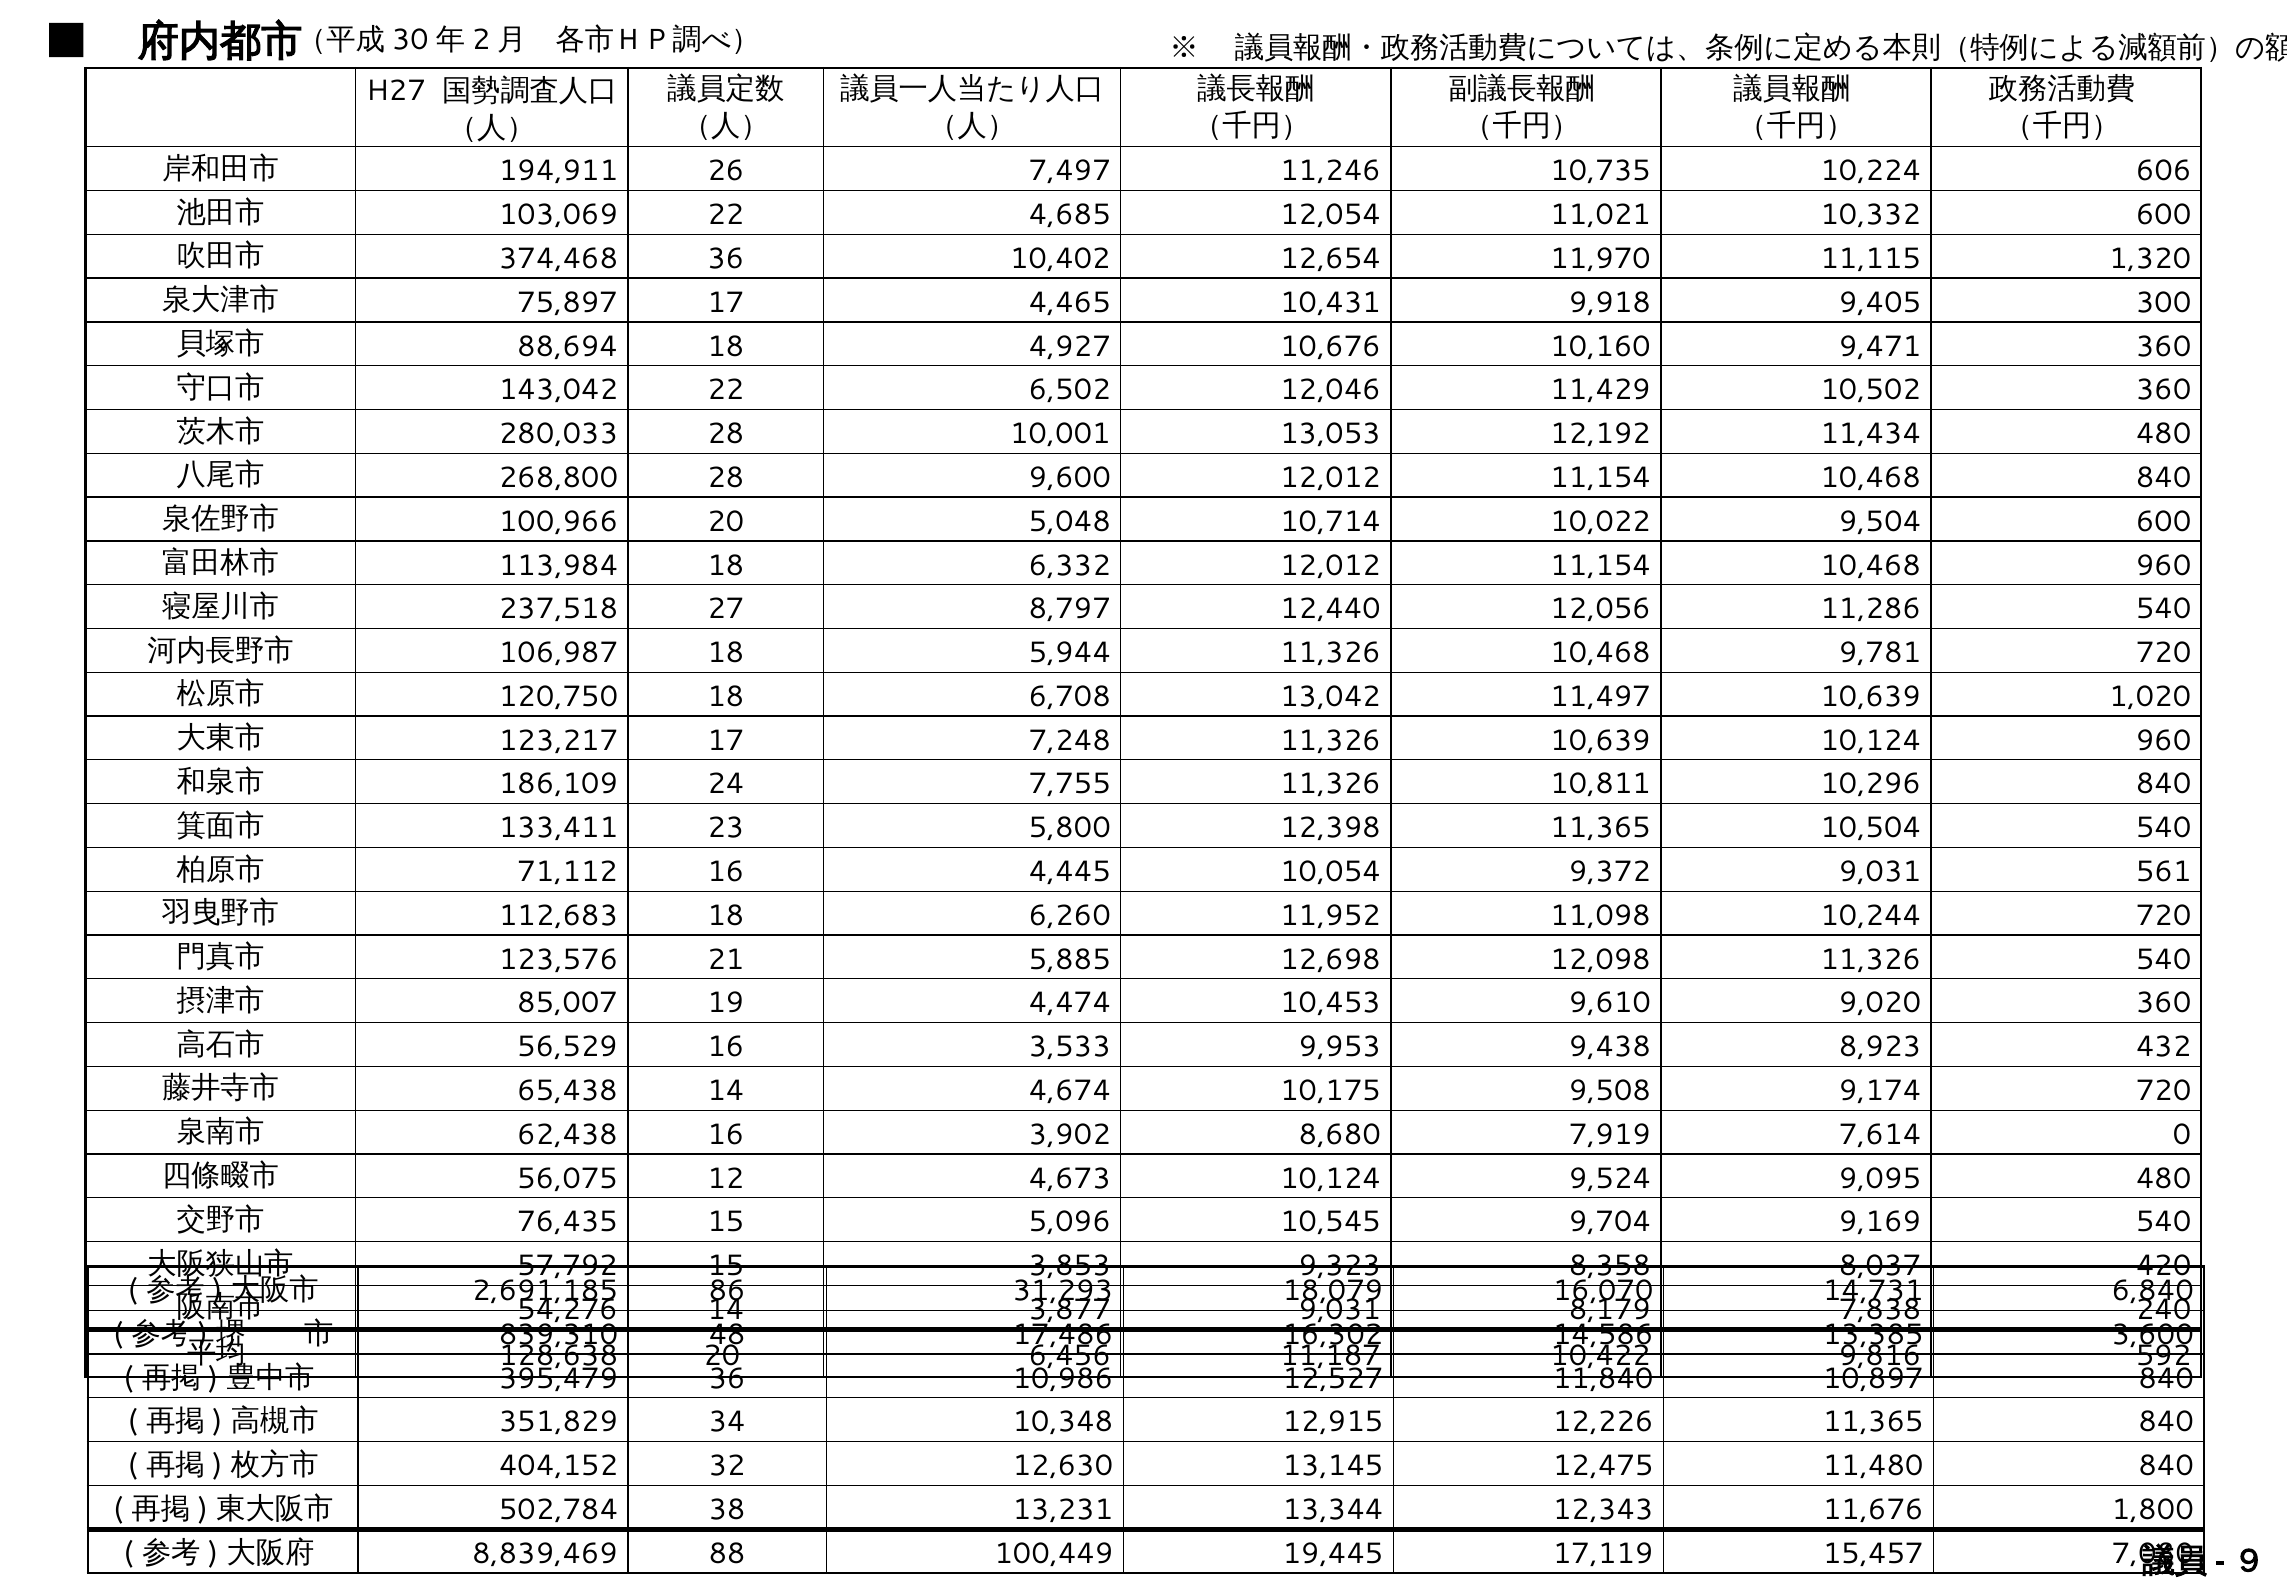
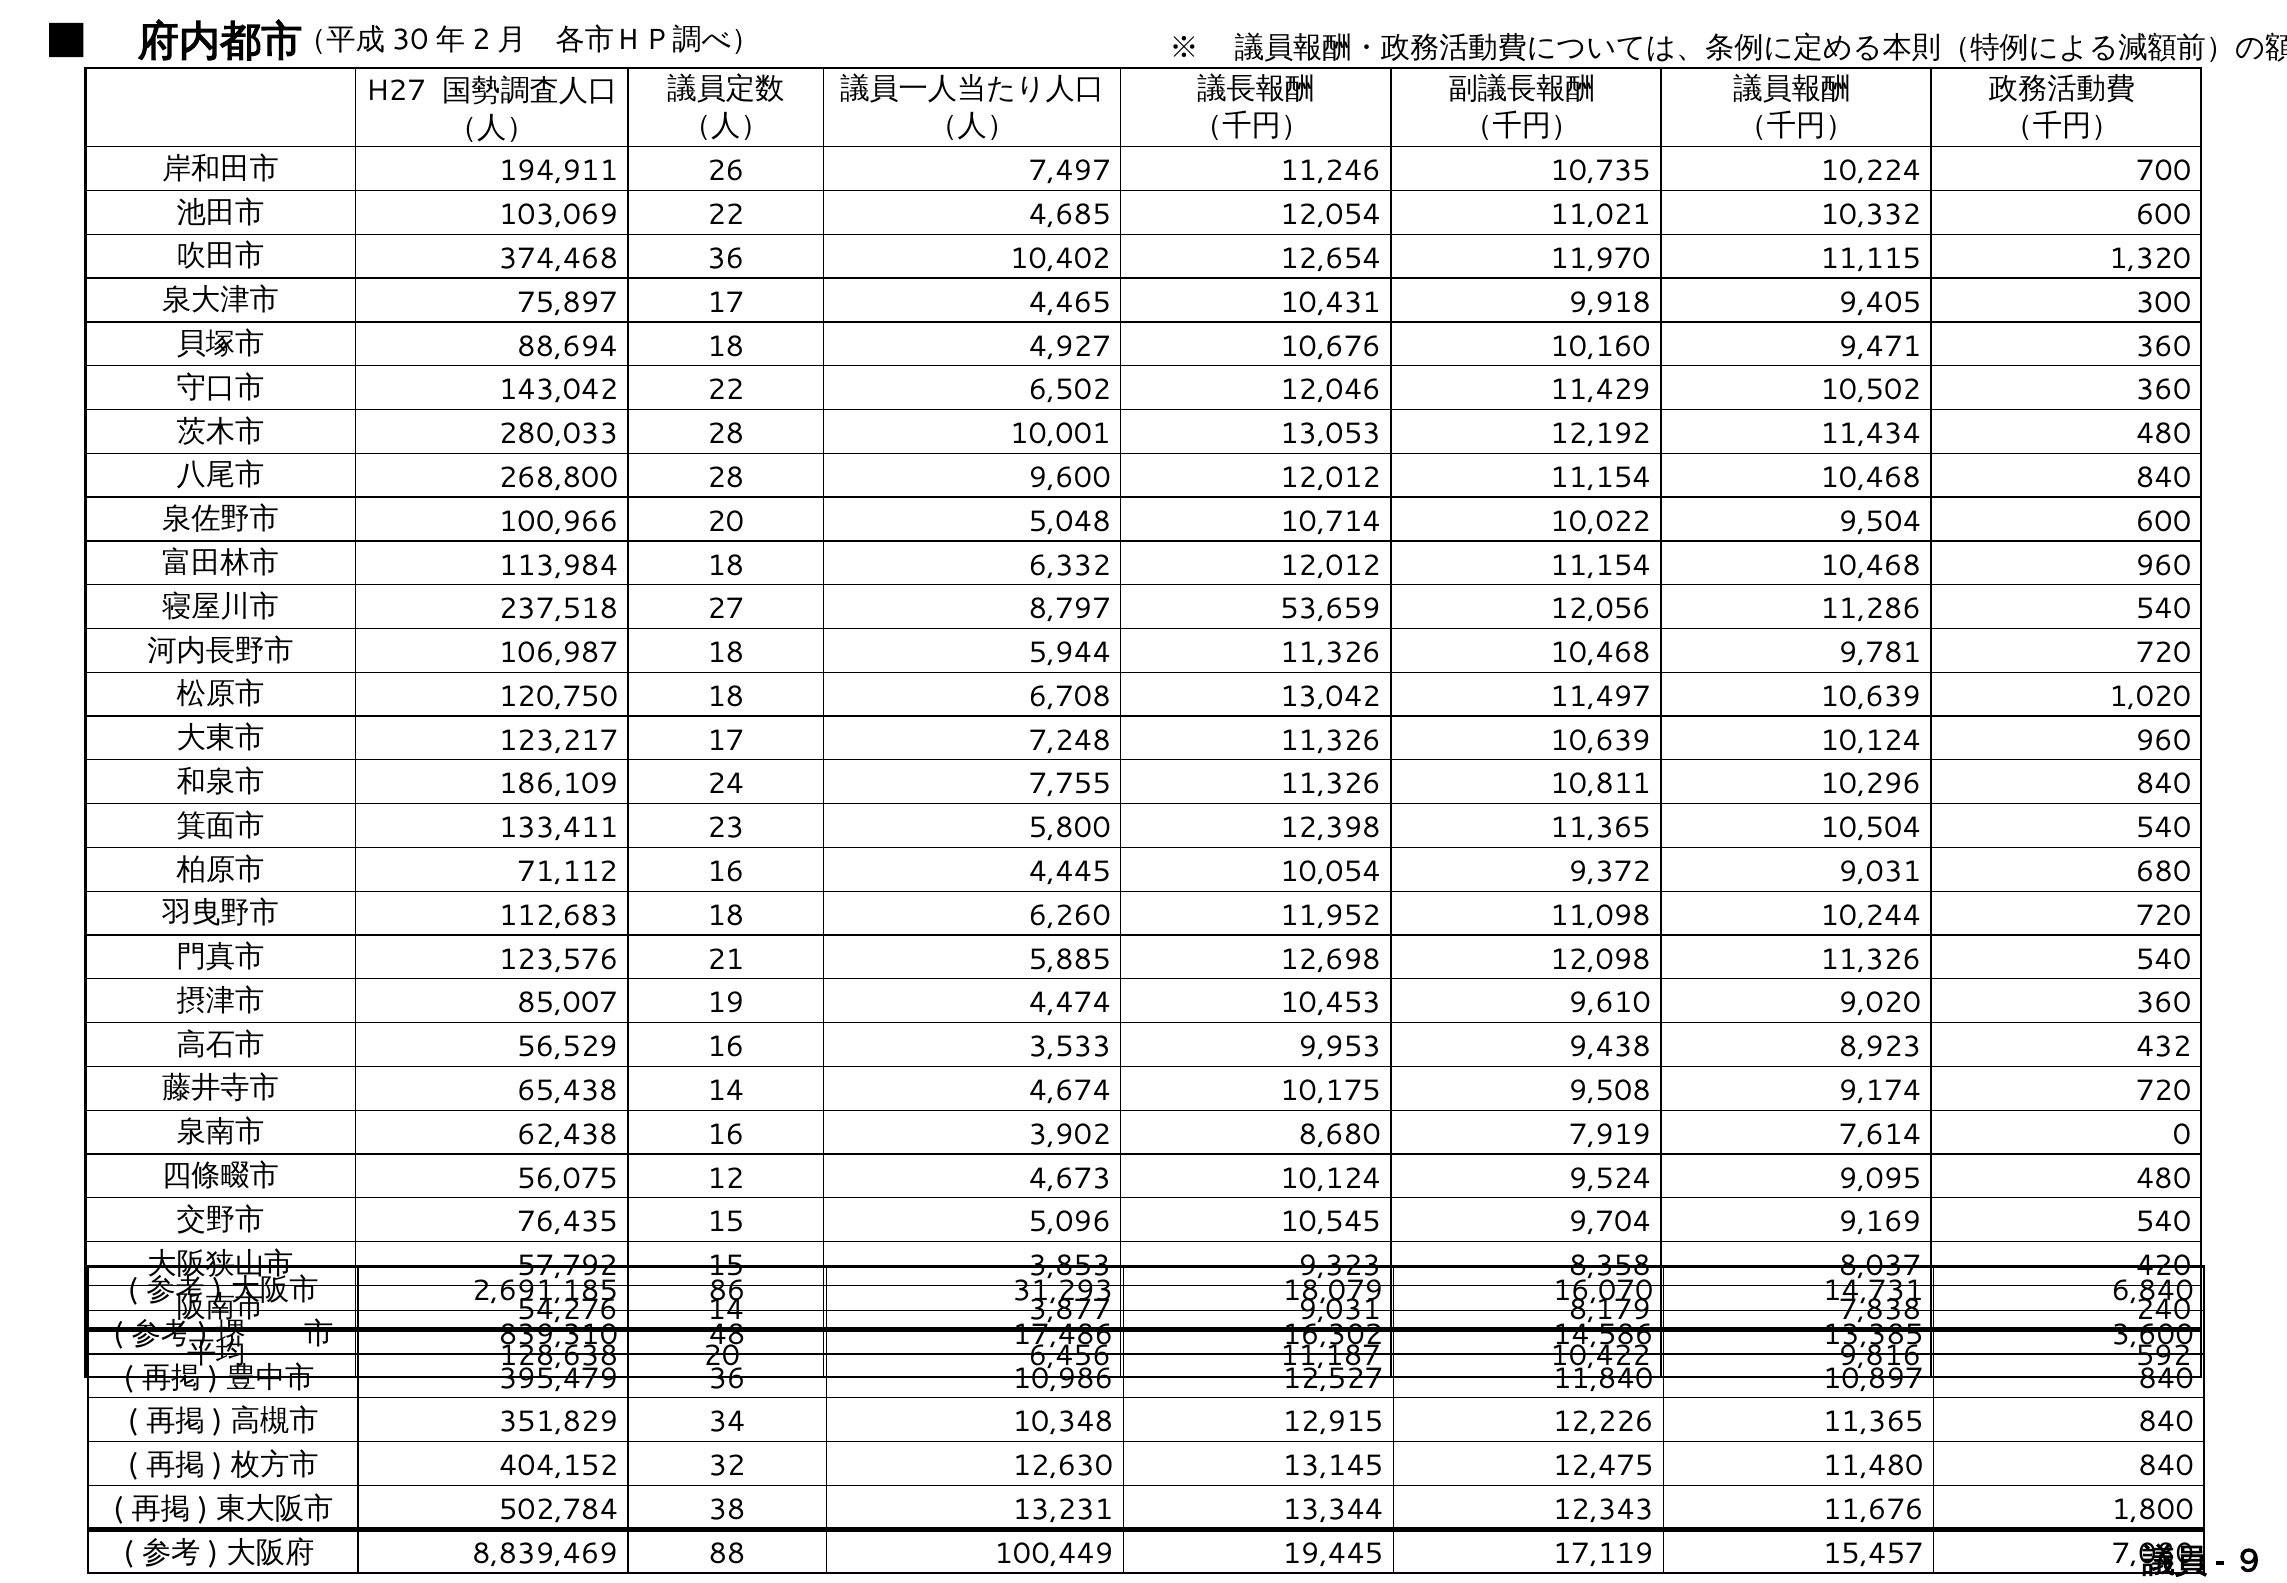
606: 606 -> 700
12,440: 12,440 -> 53,659
561: 561 -> 680
